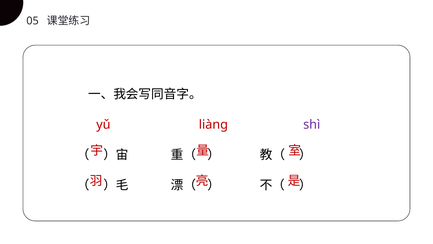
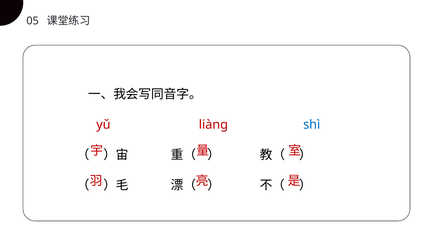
shì colour: purple -> blue
